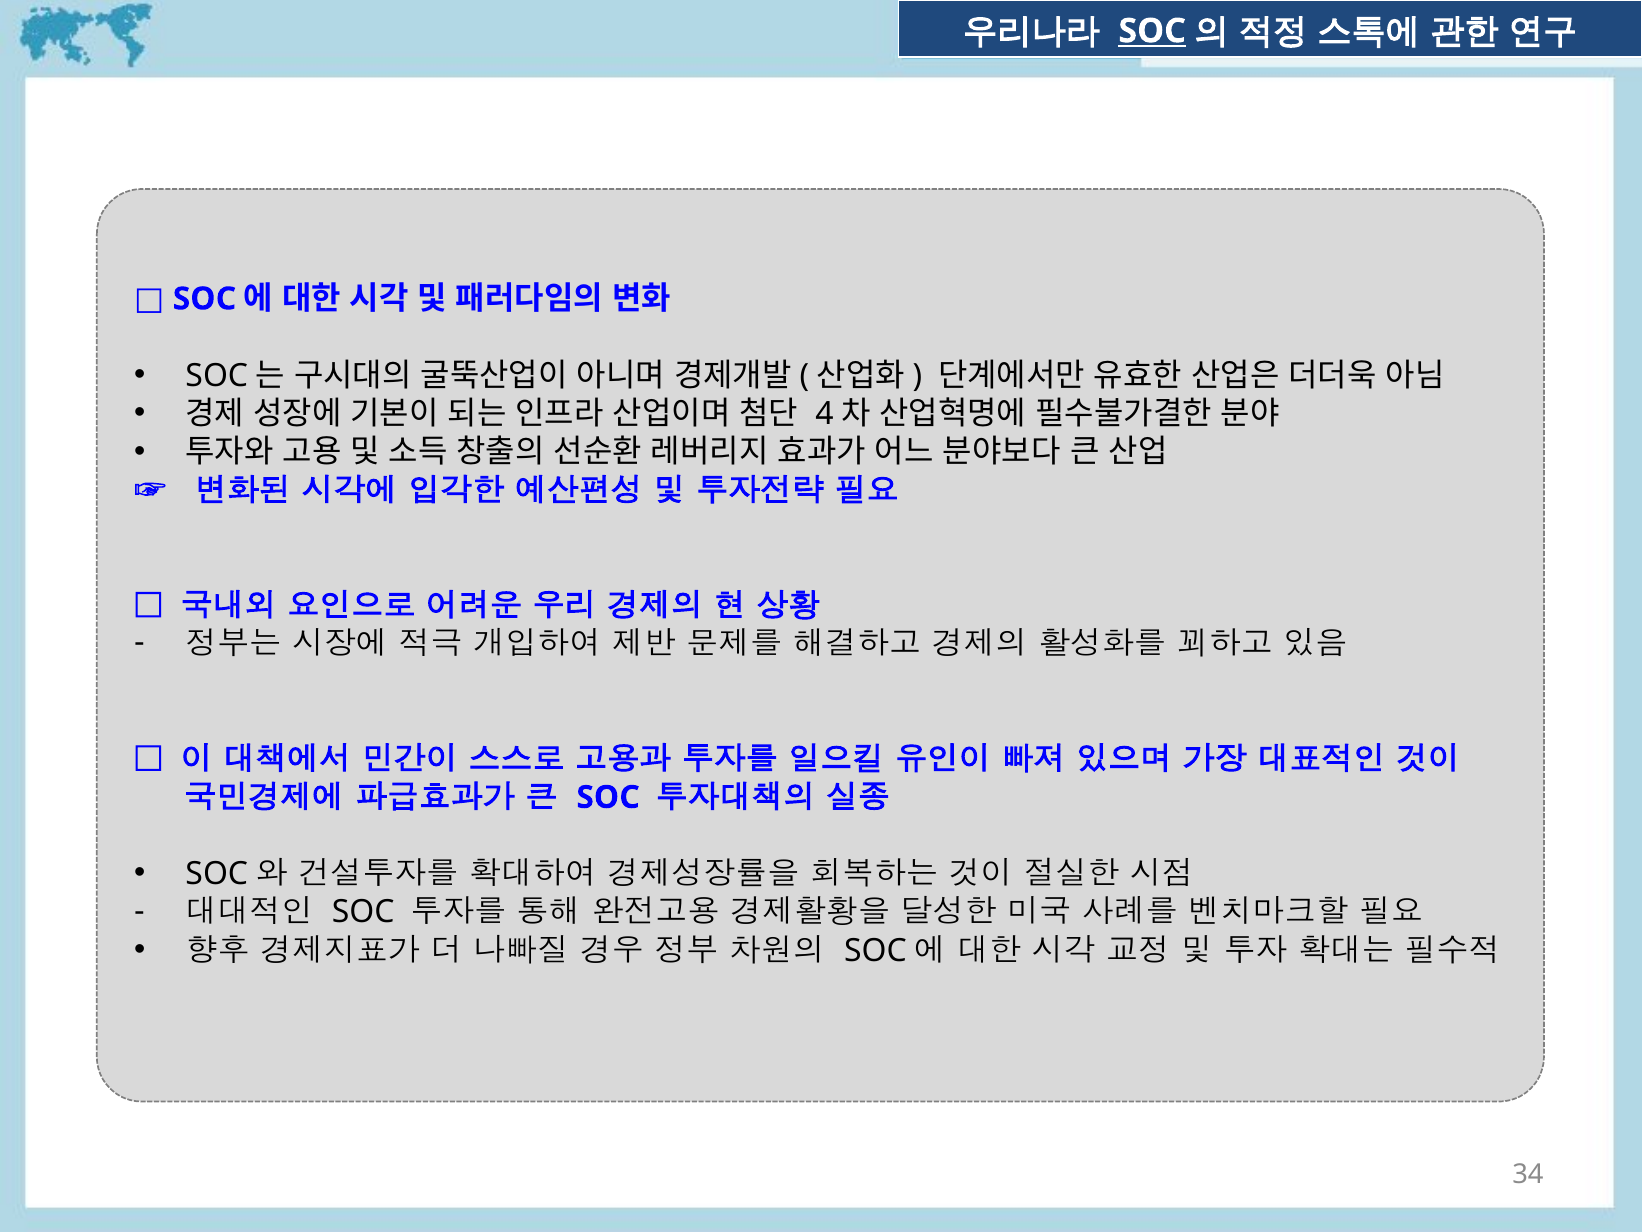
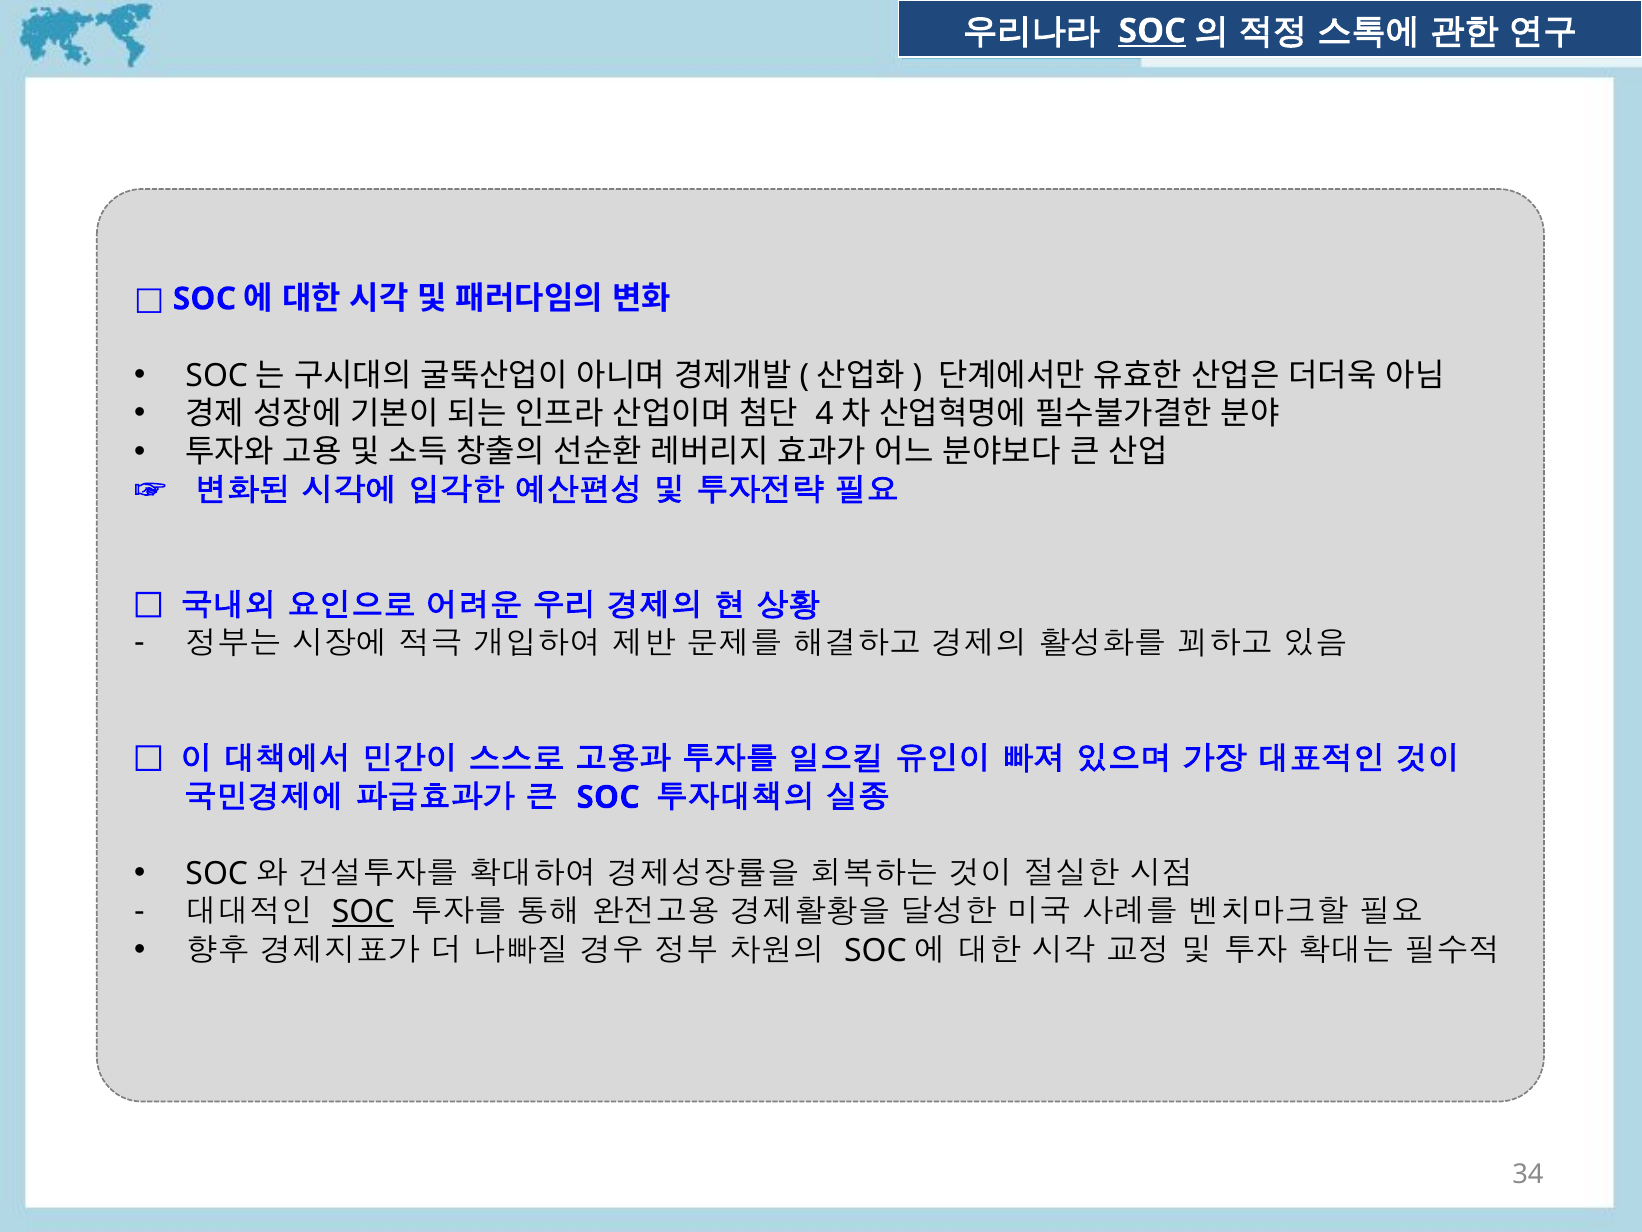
SOC at (363, 912) underline: none -> present
